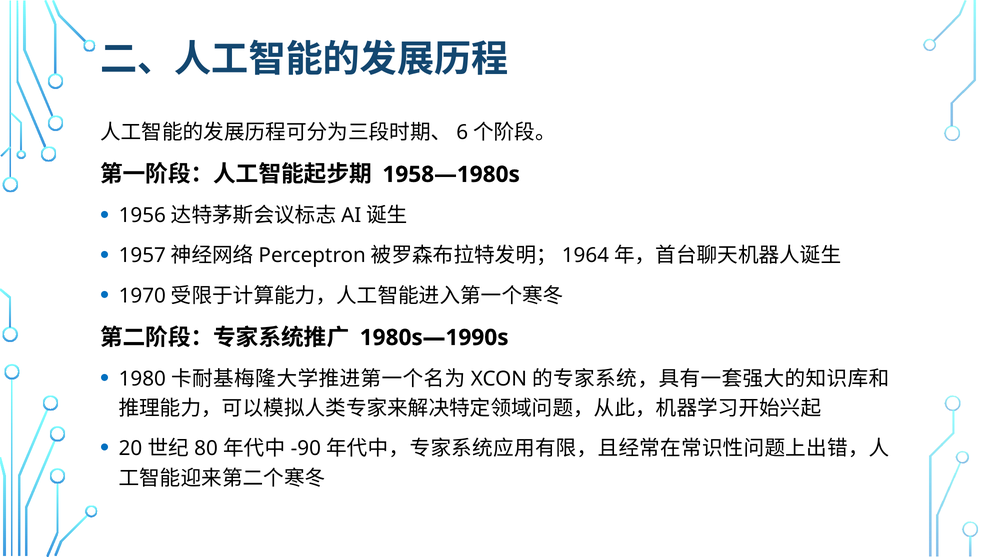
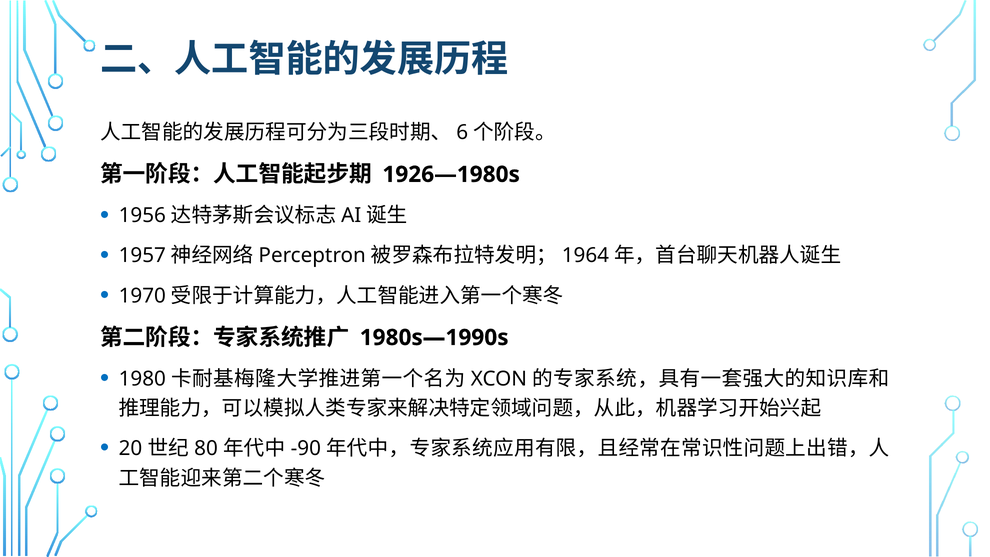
1958—1980s: 1958—1980s -> 1926—1980s
